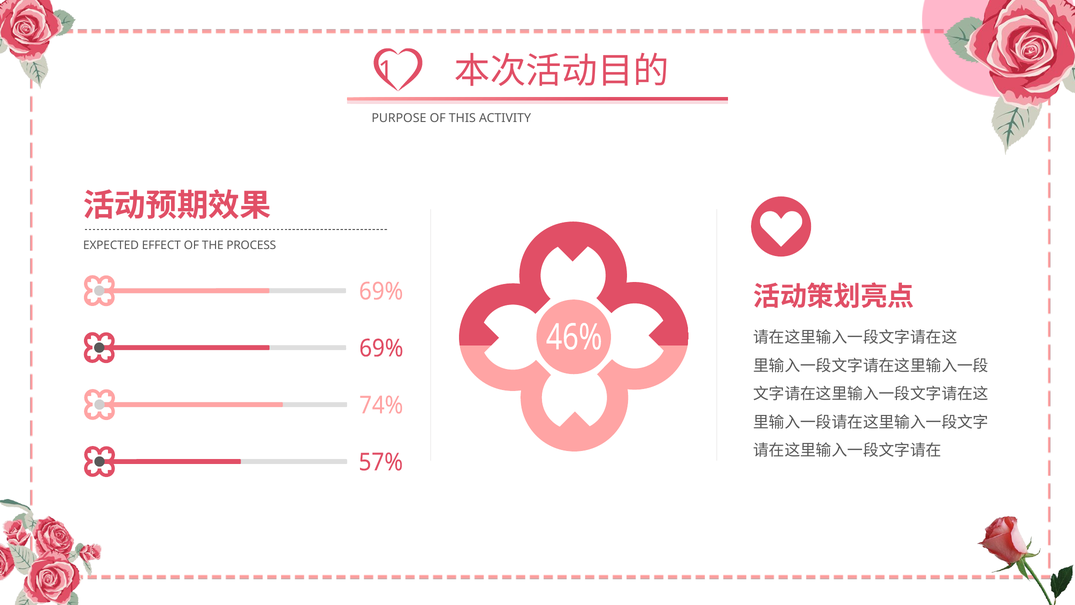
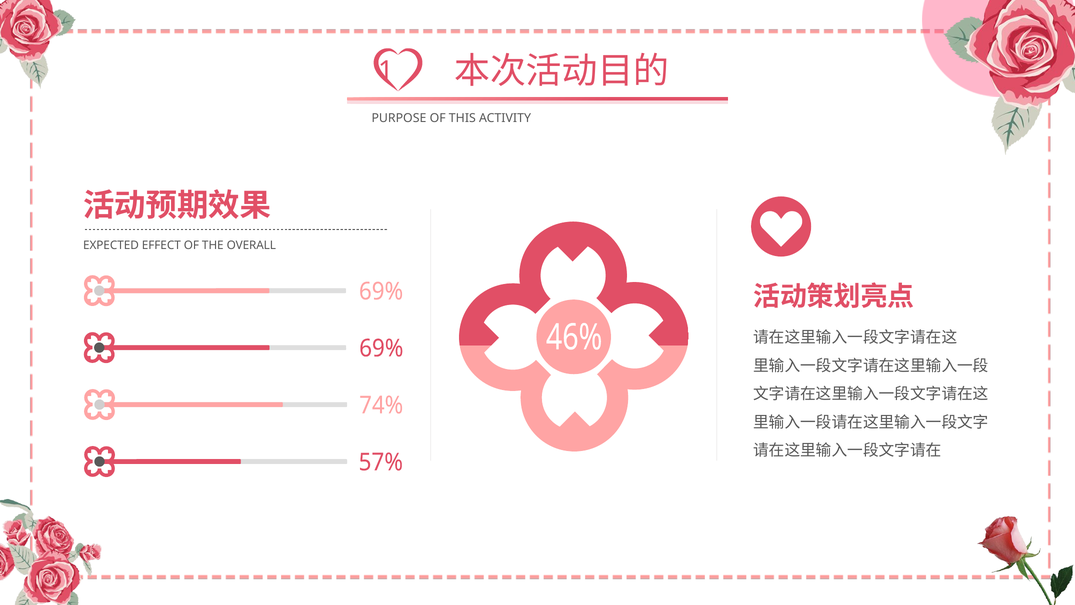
PROCESS: PROCESS -> OVERALL
